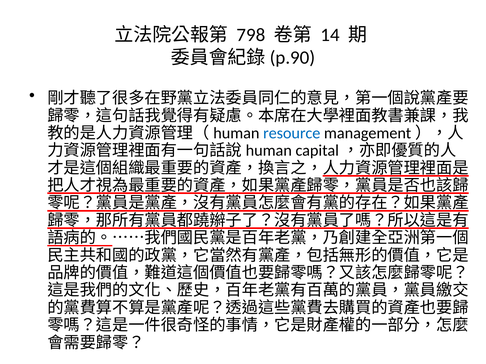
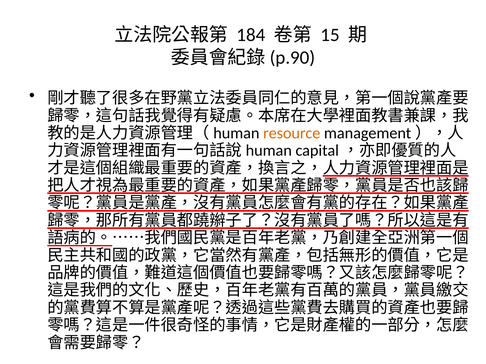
798: 798 -> 184
14: 14 -> 15
resource colour: blue -> orange
